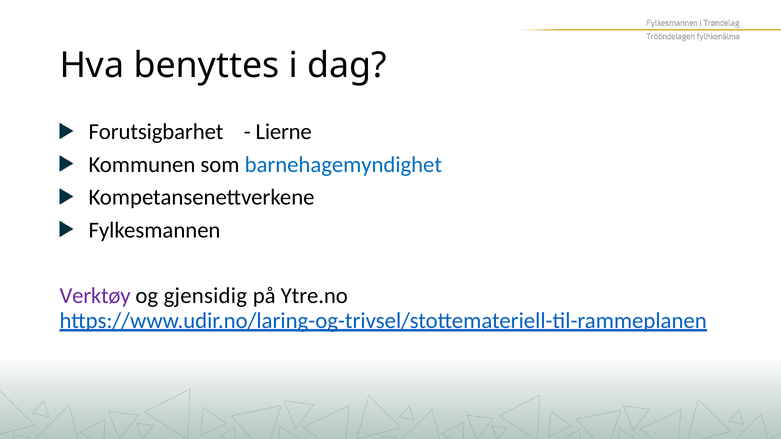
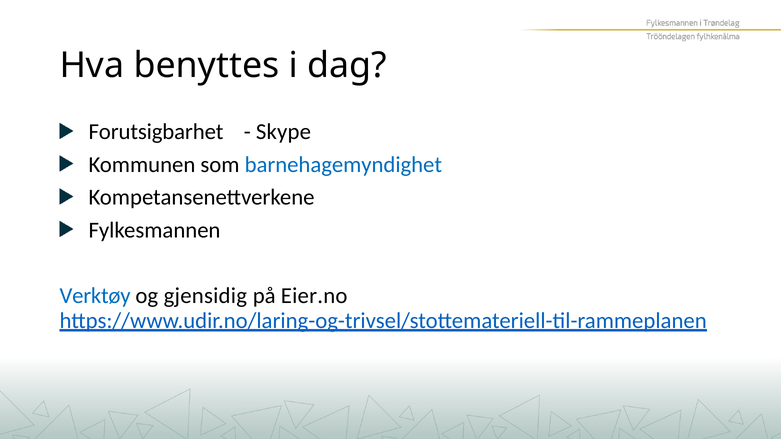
Lierne: Lierne -> Skype
Verktøy colour: purple -> blue
Ytre.no: Ytre.no -> Eier.no
